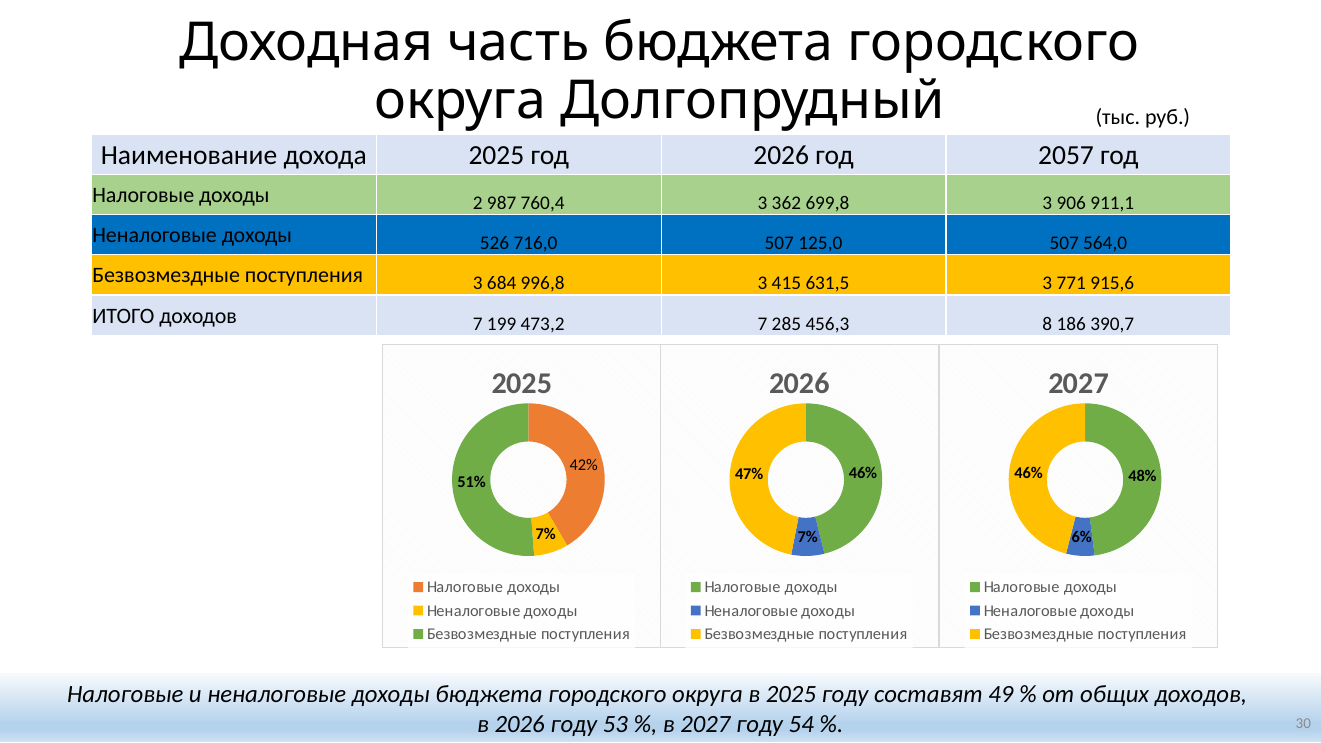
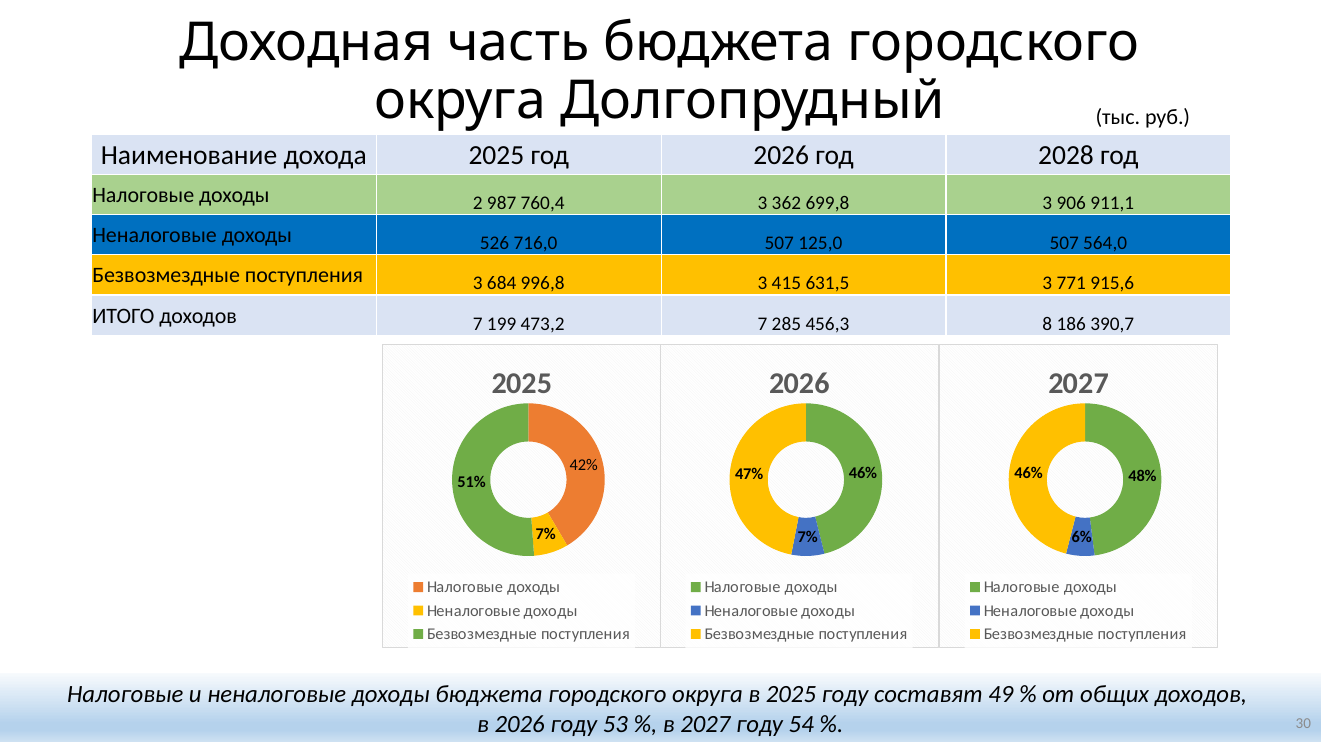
2057: 2057 -> 2028
